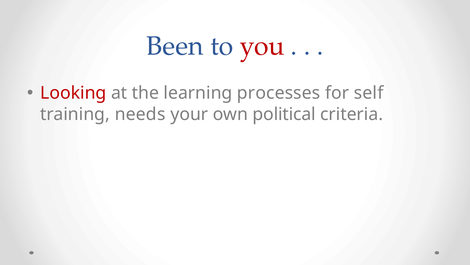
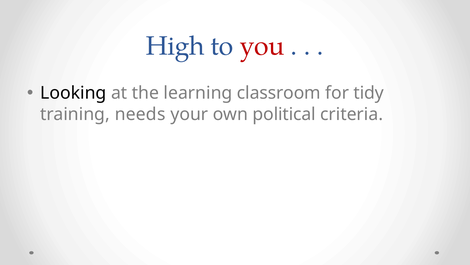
Been: Been -> High
Looking colour: red -> black
processes: processes -> classroom
self: self -> tidy
